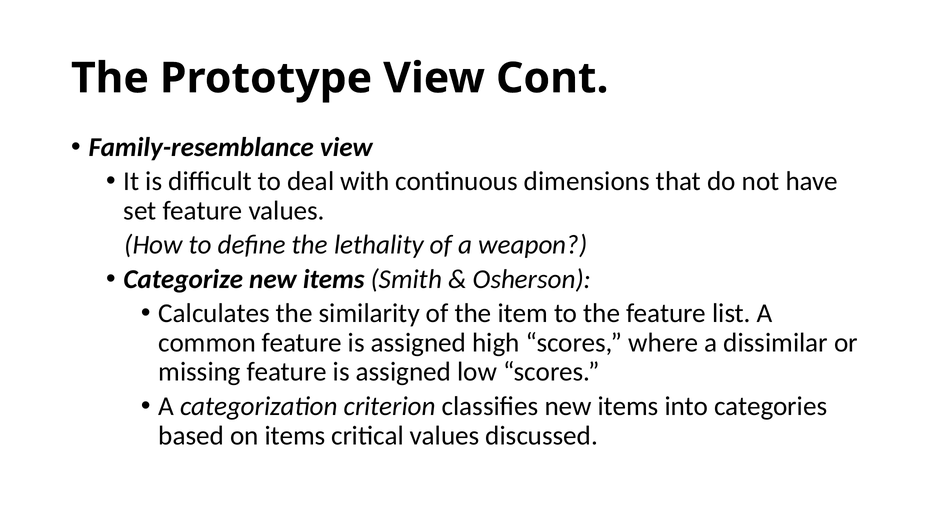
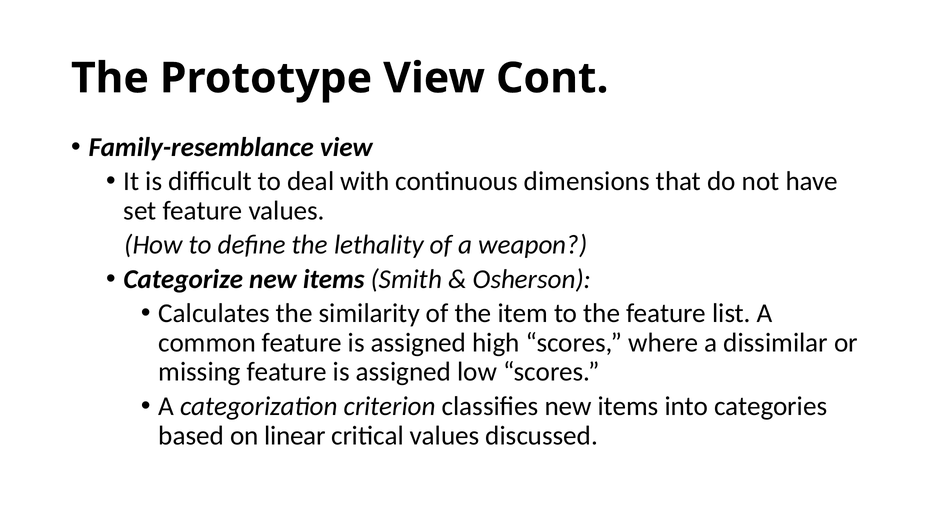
on items: items -> linear
